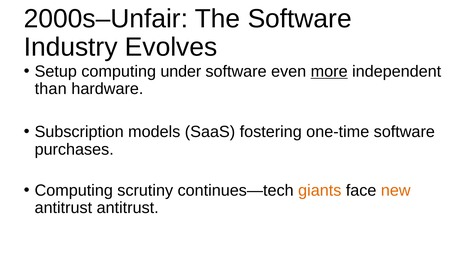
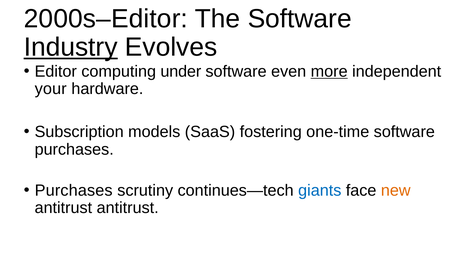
2000s–Unfair: 2000s–Unfair -> 2000s–Editor
Industry underline: none -> present
Setup: Setup -> Editor
than: than -> your
Computing at (74, 190): Computing -> Purchases
giants colour: orange -> blue
